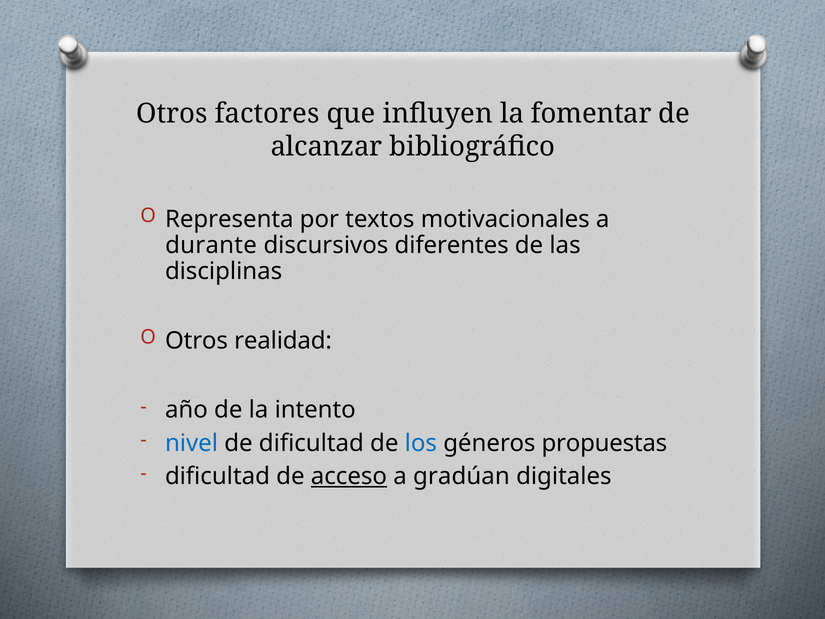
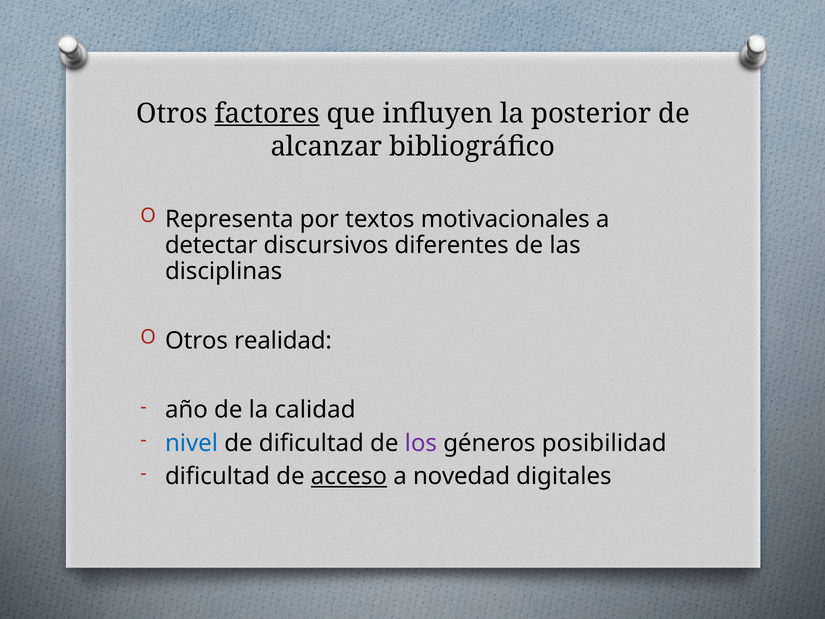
factores underline: none -> present
fomentar: fomentar -> posterior
durante: durante -> detectar
intento: intento -> calidad
los colour: blue -> purple
propuestas: propuestas -> posibilidad
gradúan: gradúan -> novedad
